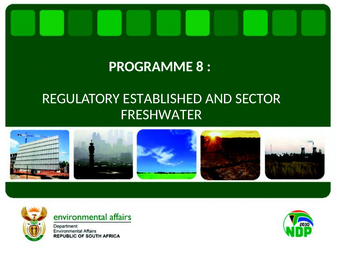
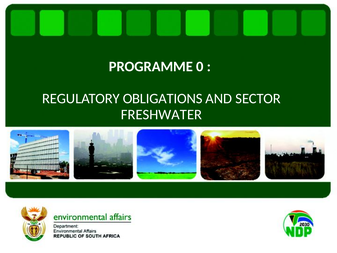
8: 8 -> 0
ESTABLISHED: ESTABLISHED -> OBLIGATIONS
